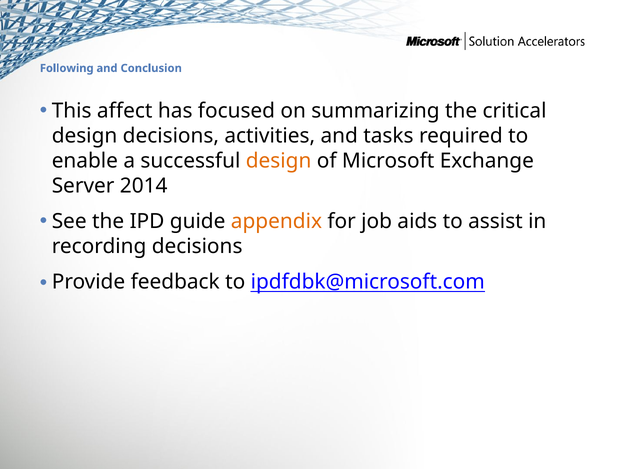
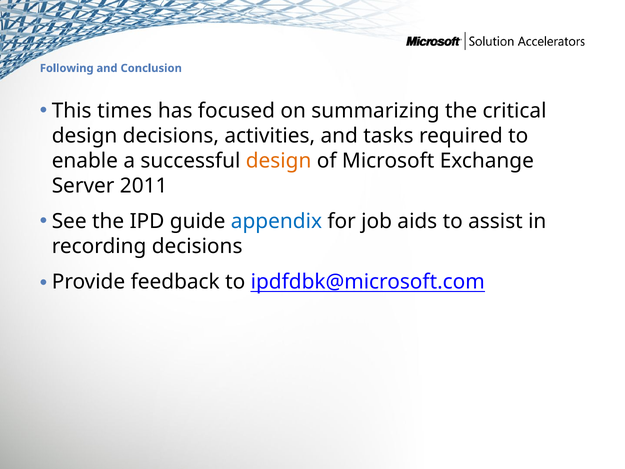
affect: affect -> times
2014: 2014 -> 2011
appendix colour: orange -> blue
